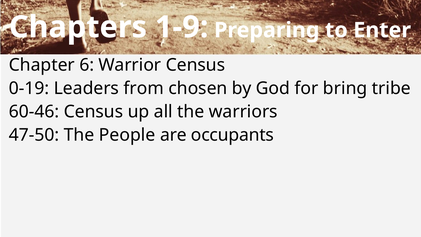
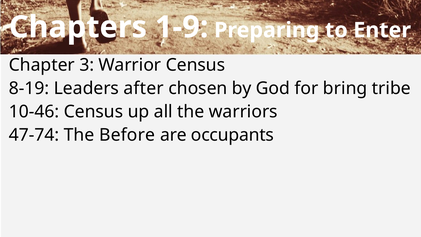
6: 6 -> 3
0-19: 0-19 -> 8-19
from: from -> after
60-46: 60-46 -> 10-46
47-50: 47-50 -> 47-74
People: People -> Before
